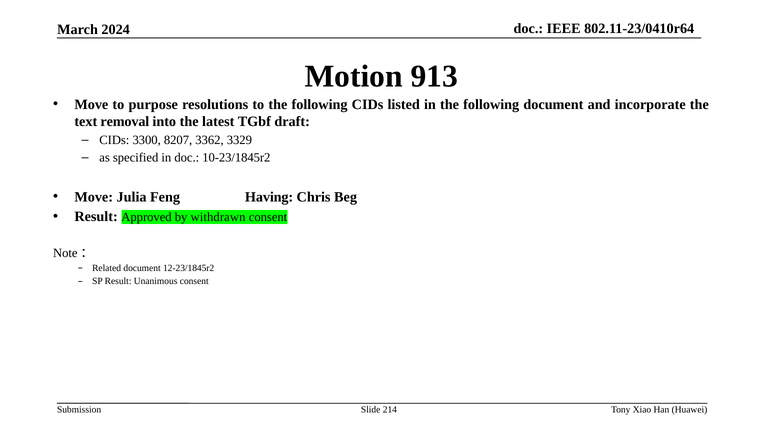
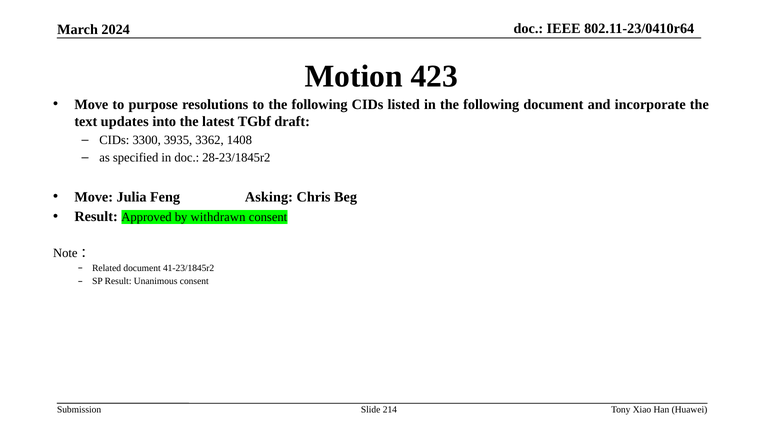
913: 913 -> 423
removal: removal -> updates
8207: 8207 -> 3935
3329: 3329 -> 1408
10-23/1845r2: 10-23/1845r2 -> 28-23/1845r2
Having: Having -> Asking
12-23/1845r2: 12-23/1845r2 -> 41-23/1845r2
